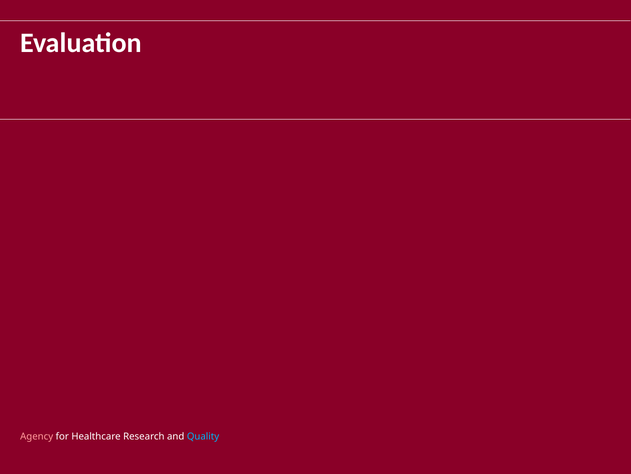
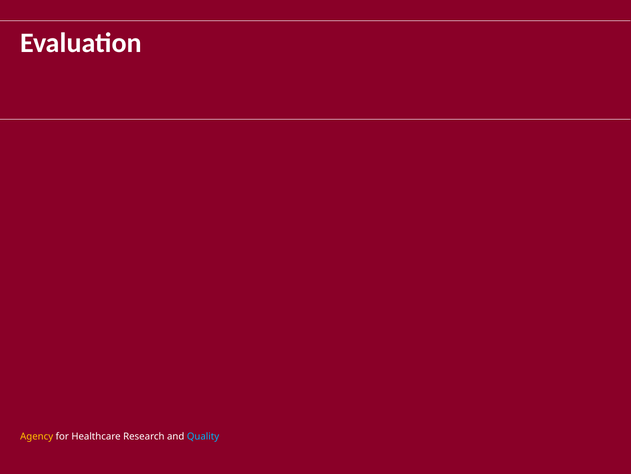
Agency colour: pink -> yellow
